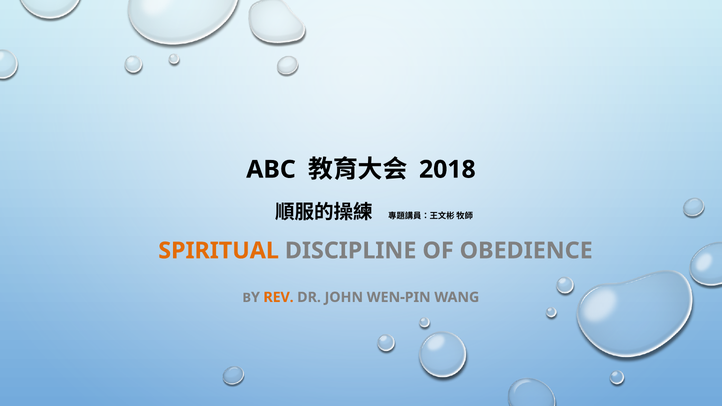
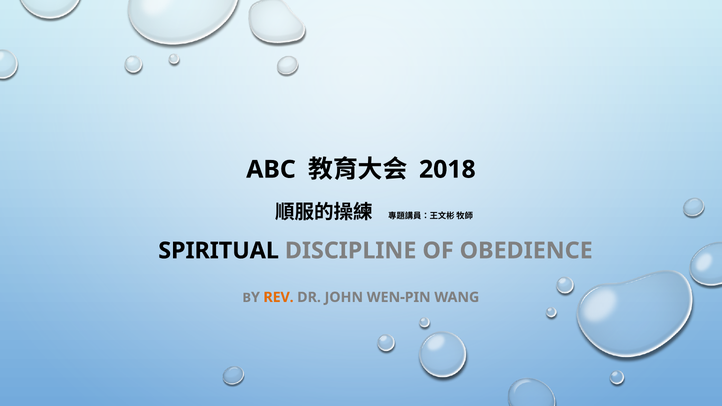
SPIRITUAL colour: orange -> black
